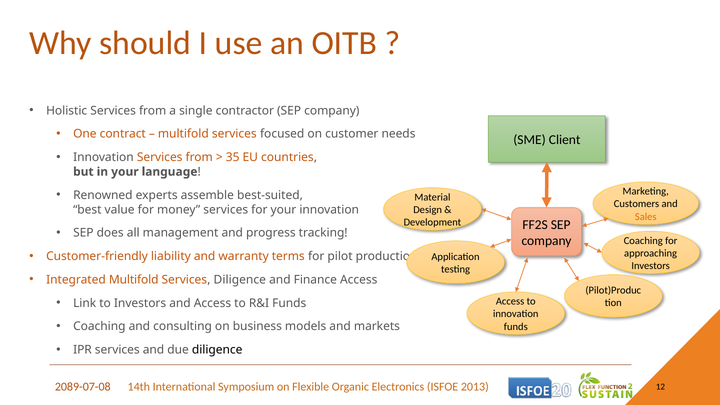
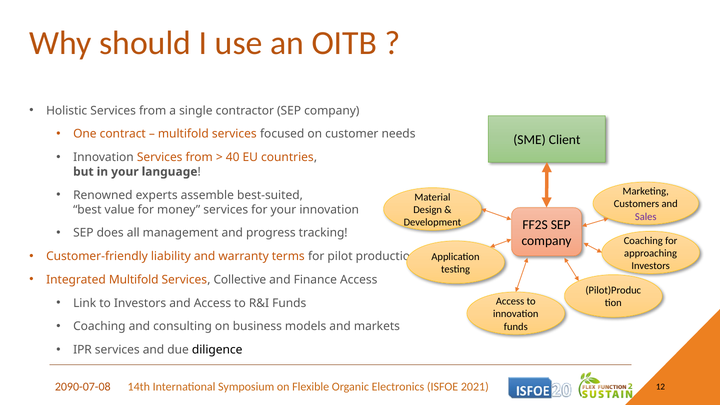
35: 35 -> 40
Sales colour: orange -> purple
Services Diligence: Diligence -> Collective
2089-07-08: 2089-07-08 -> 2090-07-08
2013: 2013 -> 2021
